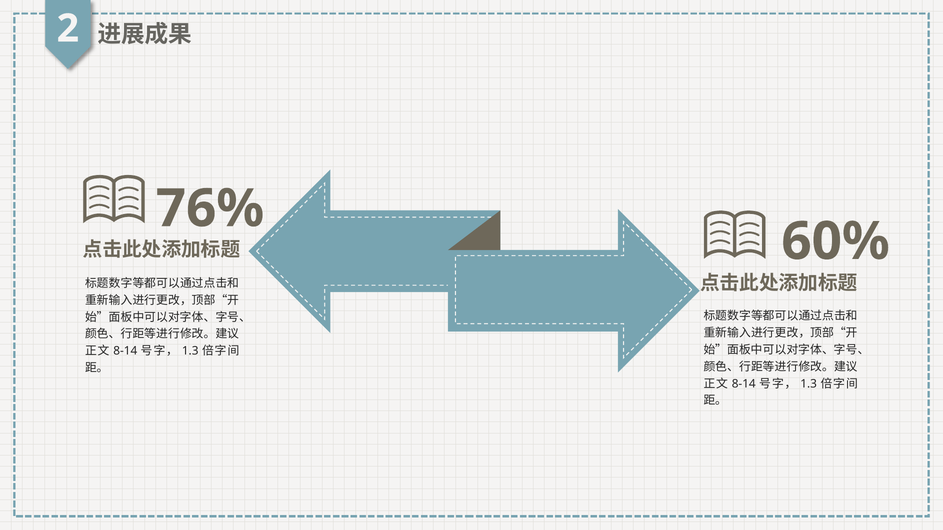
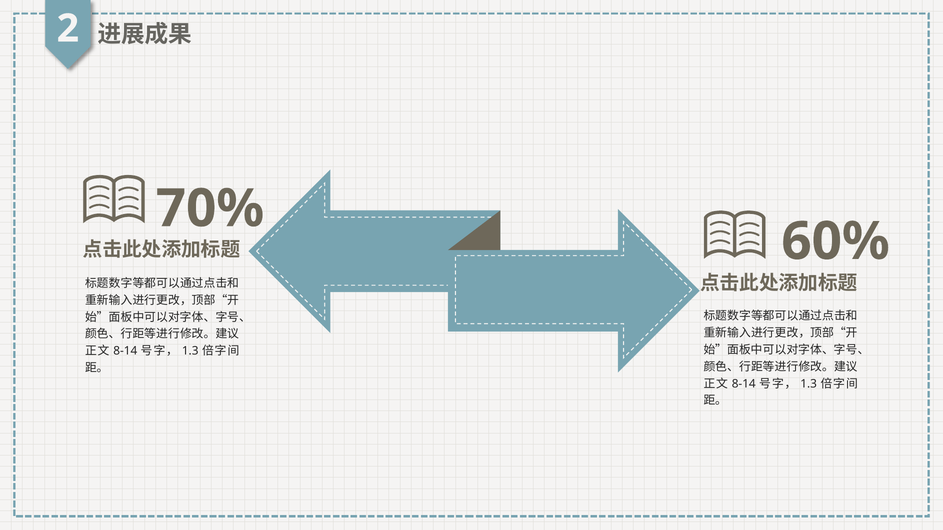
76%: 76% -> 70%
